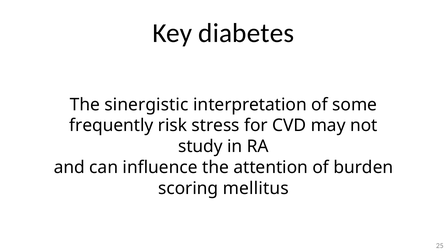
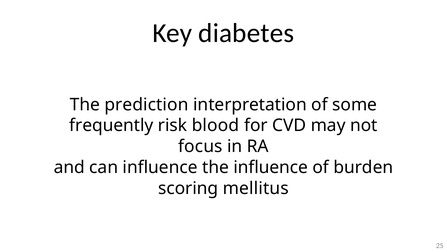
sinergistic: sinergistic -> prediction
stress: stress -> blood
study: study -> focus
the attention: attention -> influence
